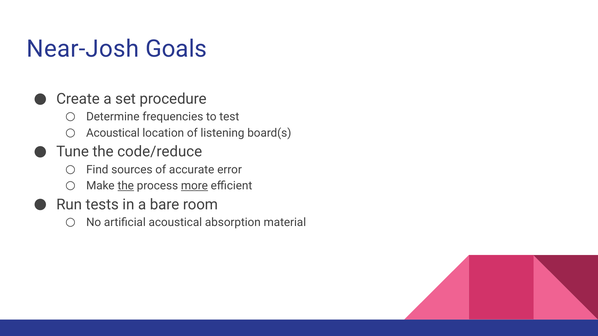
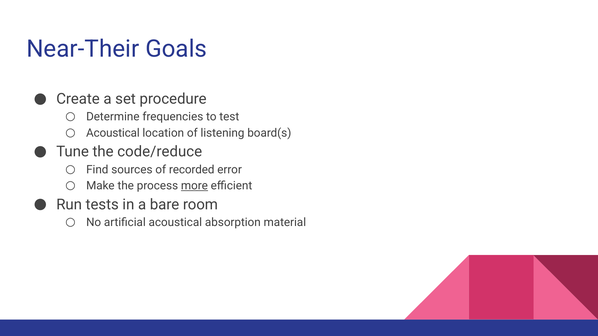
Near-Josh: Near-Josh -> Near-Their
accurate: accurate -> recorded
the at (126, 186) underline: present -> none
